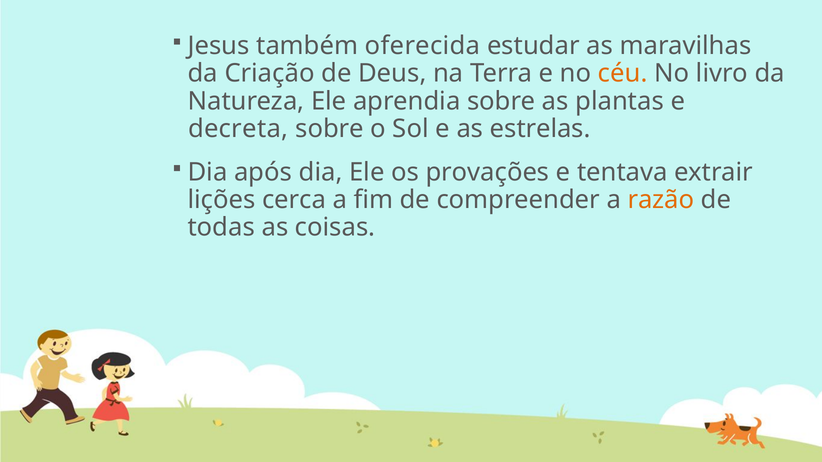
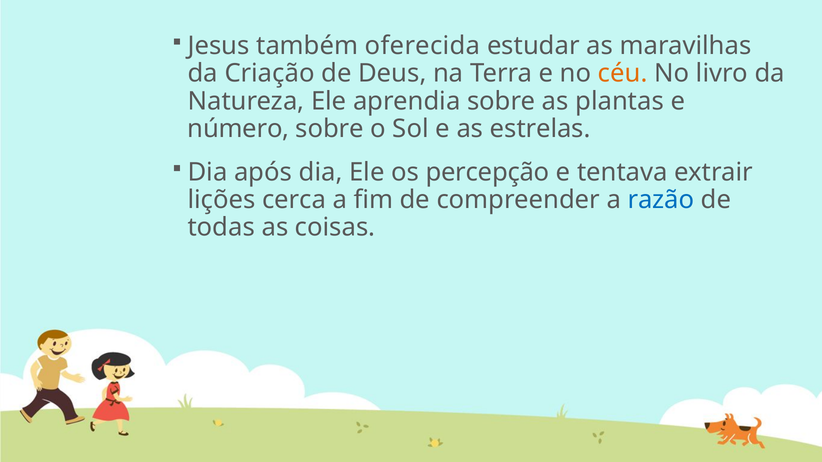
decreta: decreta -> número
provações: provações -> percepção
razão colour: orange -> blue
